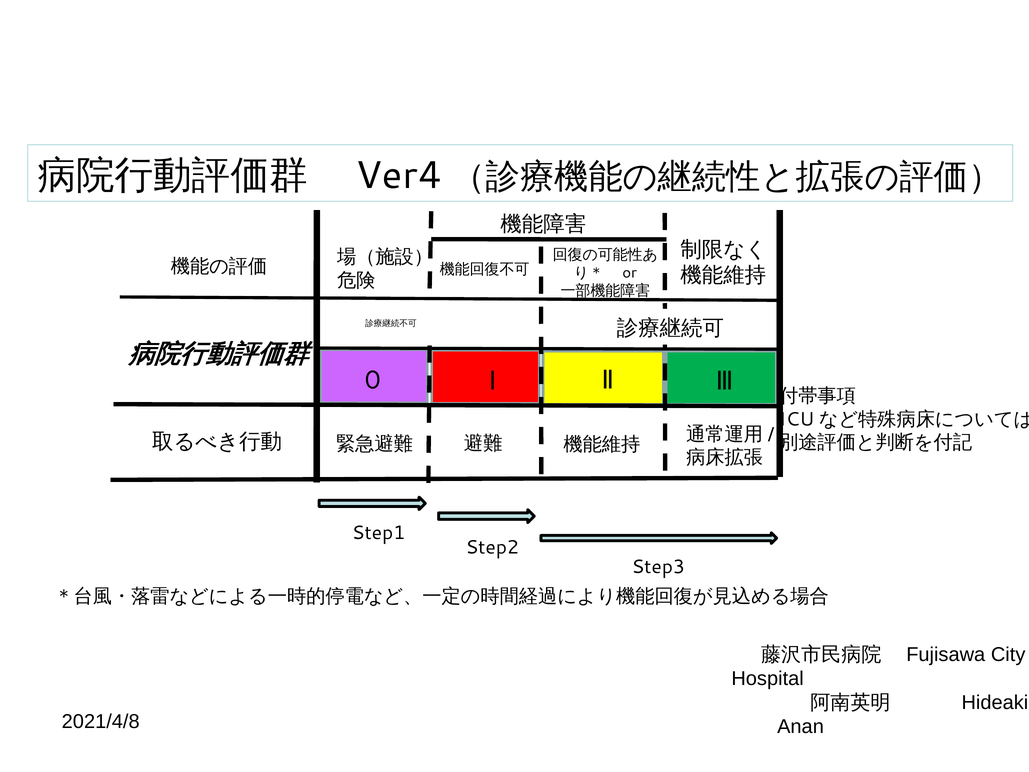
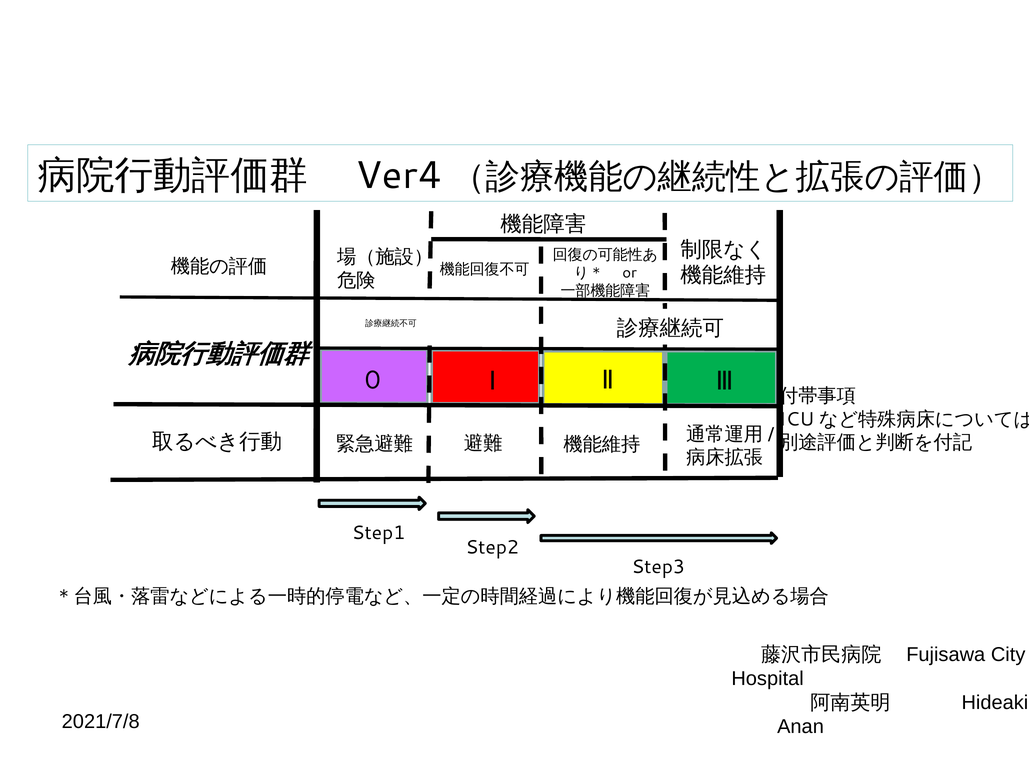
2021/4/8: 2021/4/8 -> 2021/7/8
